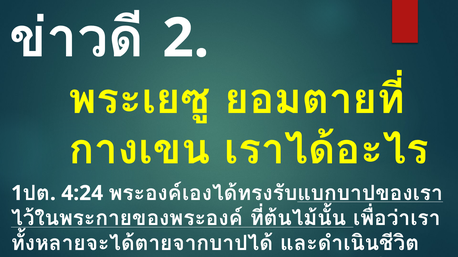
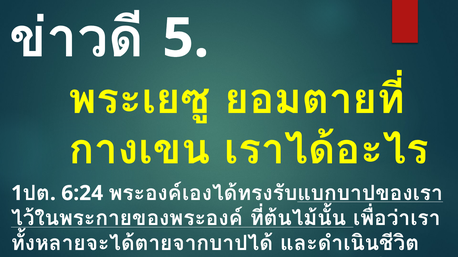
2: 2 -> 5
4:24: 4:24 -> 6:24
